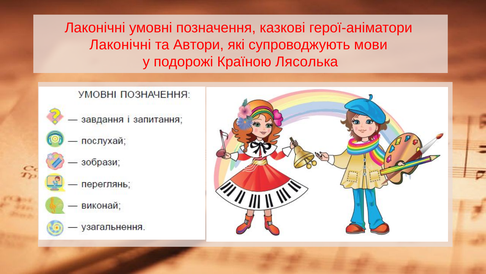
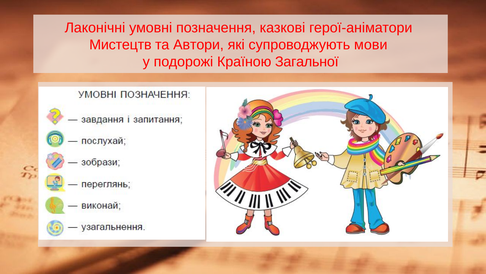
Лаконічні at (120, 45): Лаконічні -> Мистецтв
Лясолька: Лясолька -> Загальної
